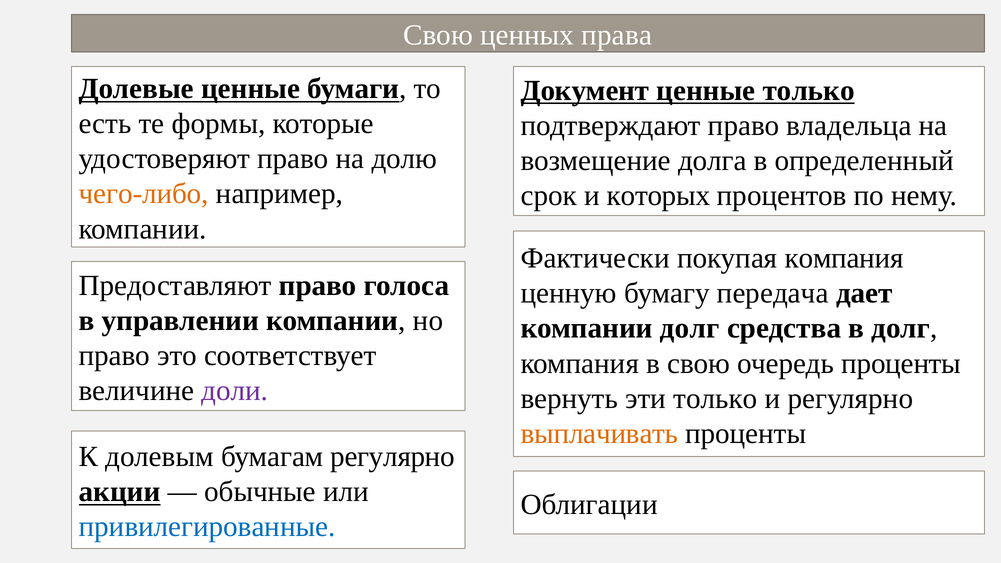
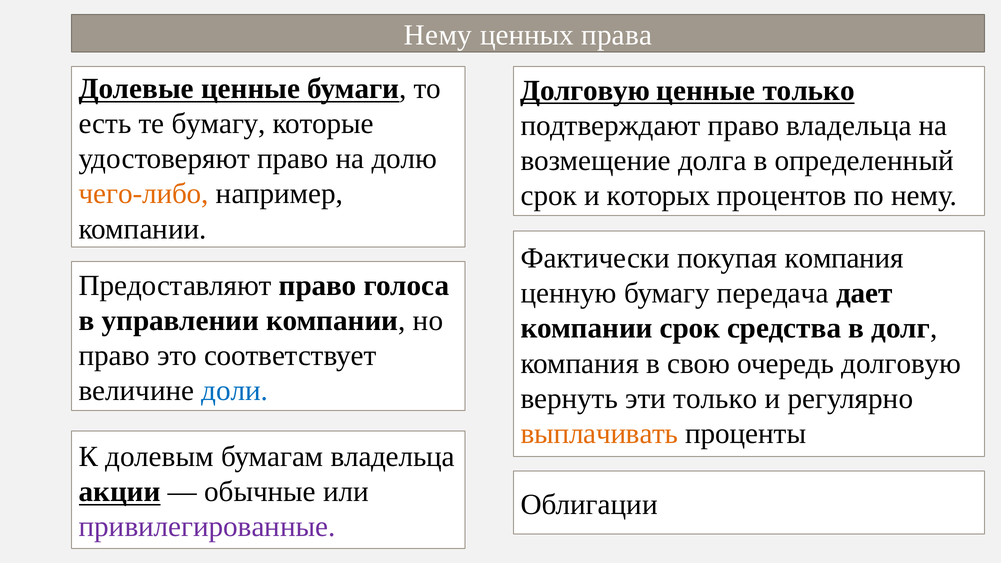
Свою at (438, 35): Свою -> Нему
Документ at (585, 91): Документ -> Долговую
те формы: формы -> бумагу
компании долг: долг -> срок
очередь проценты: проценты -> долговую
доли colour: purple -> blue
бумагам регулярно: регулярно -> владельца
привилегированные colour: blue -> purple
